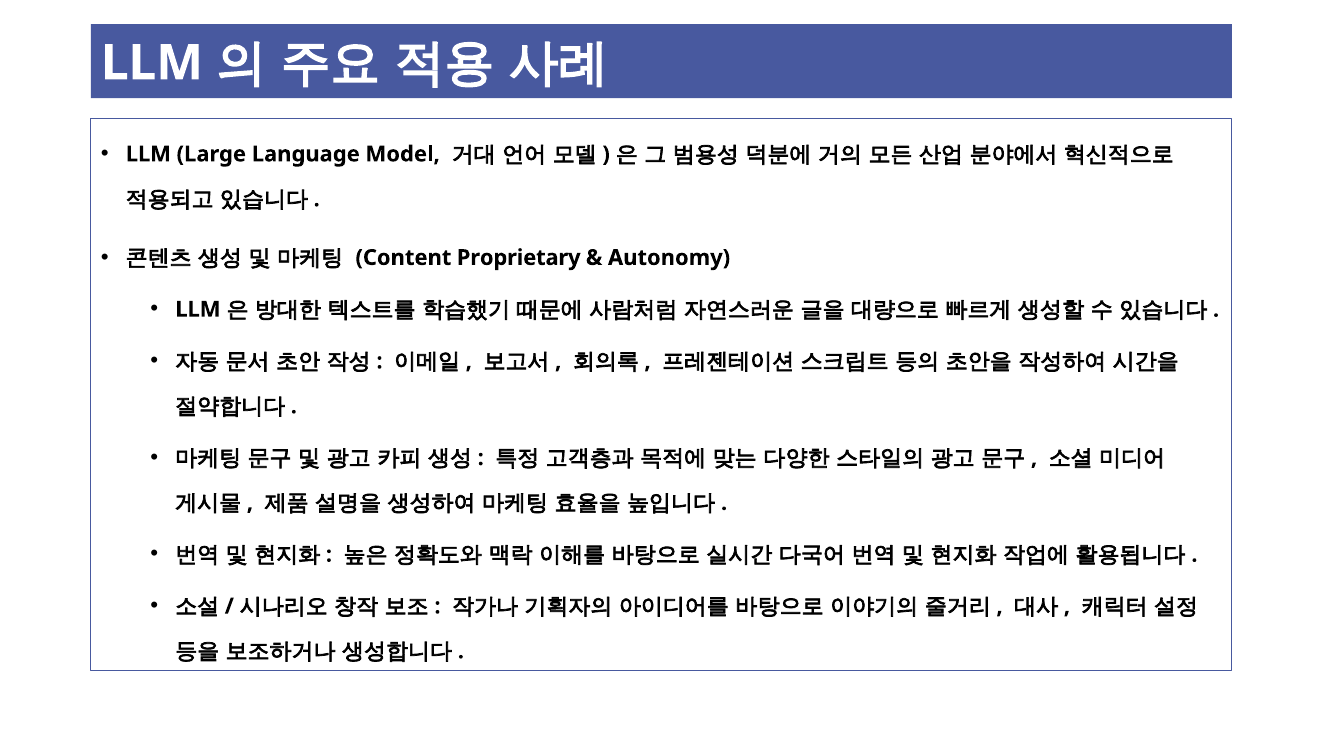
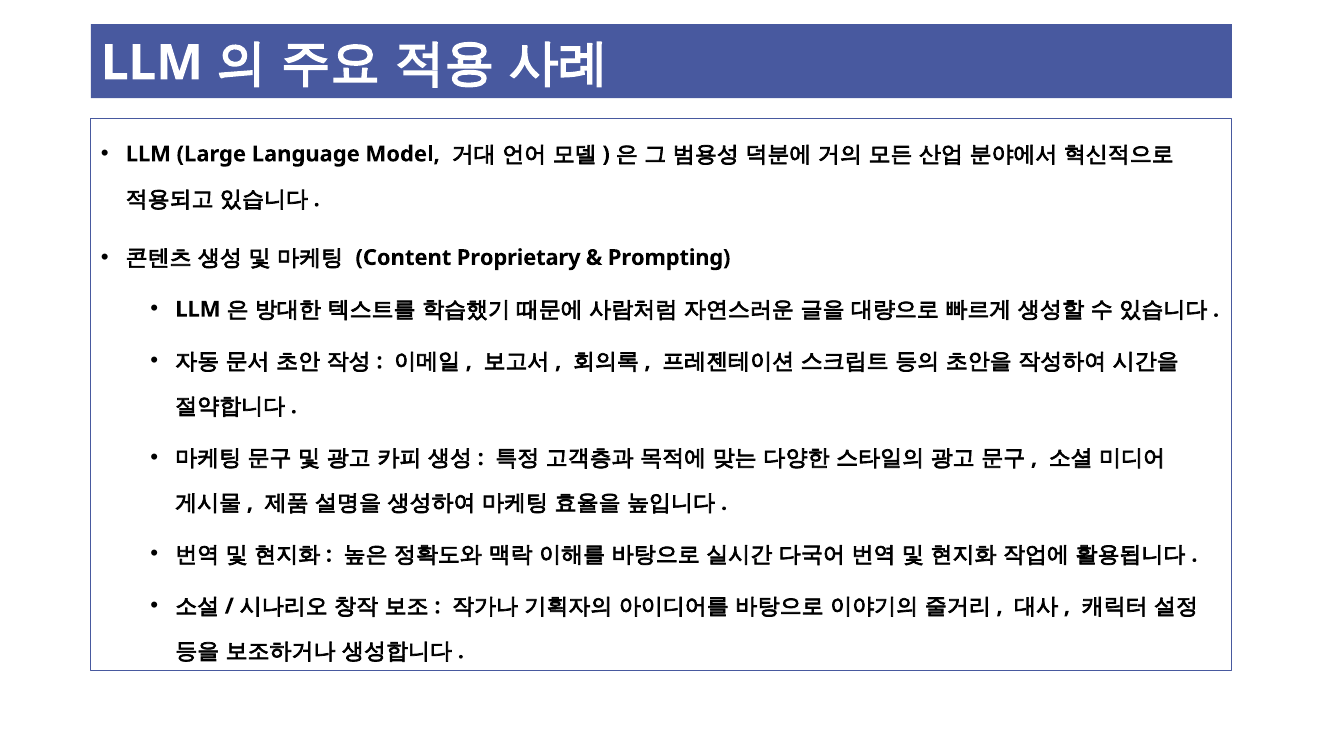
Autonomy: Autonomy -> Prompting
